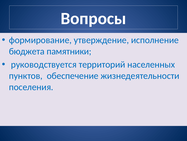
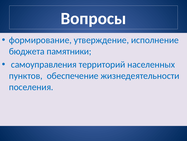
руководствуется: руководствуется -> самоуправления
